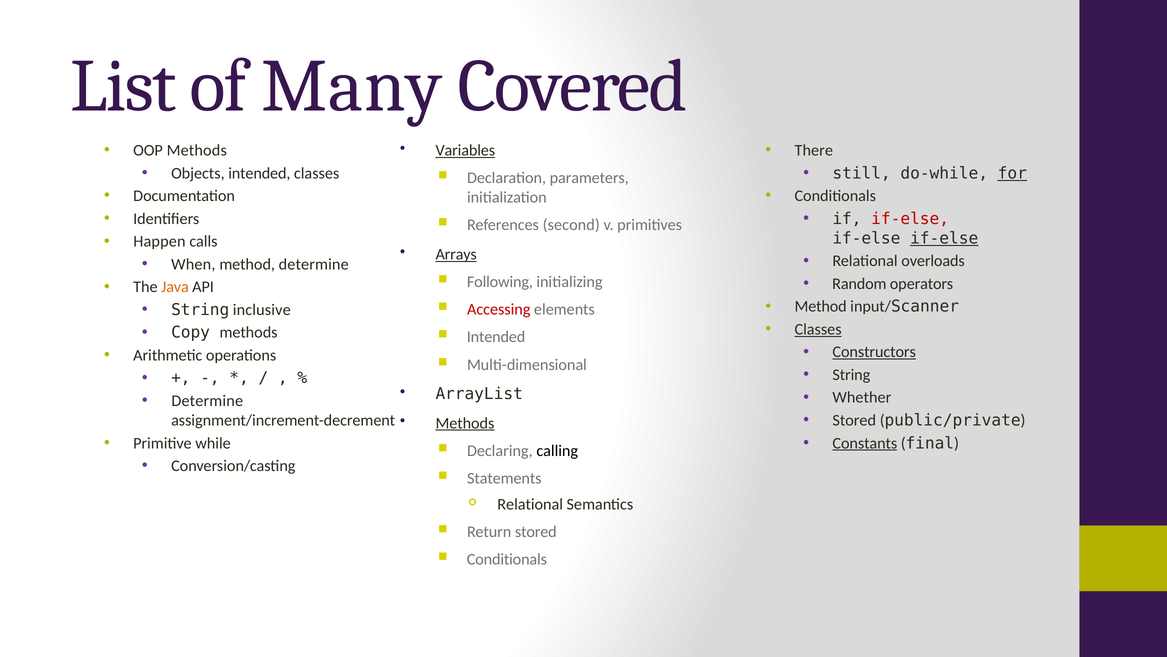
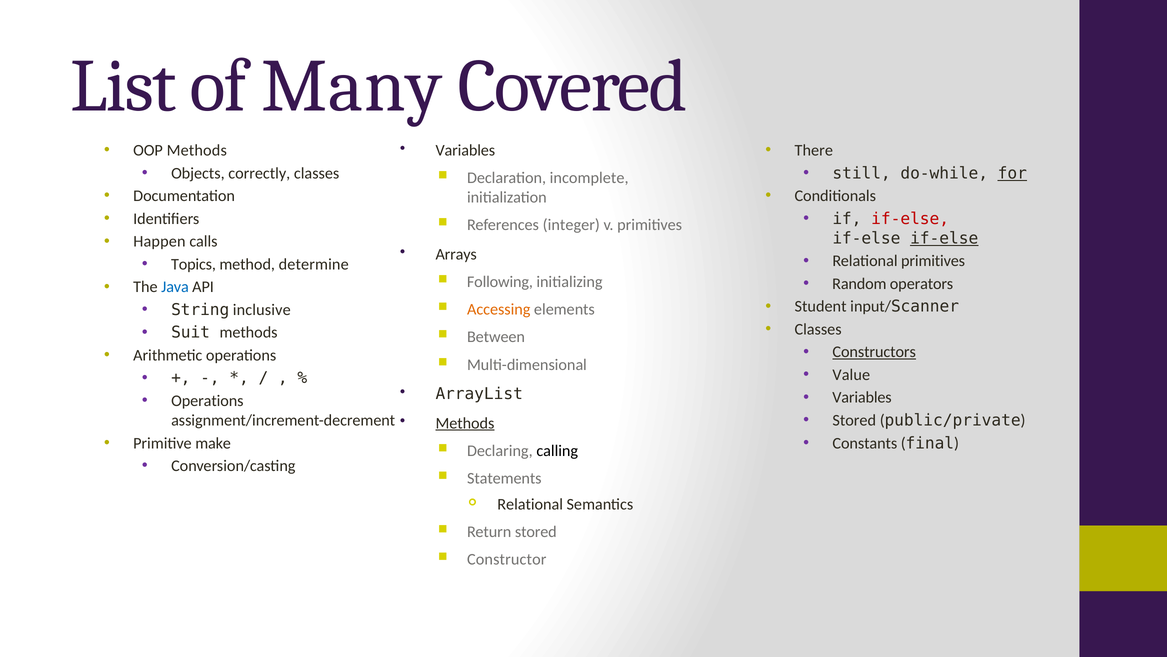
Variables at (465, 150) underline: present -> none
Objects intended: intended -> correctly
parameters: parameters -> incomplete
second: second -> integer
Arrays underline: present -> none
Relational overloads: overloads -> primitives
When: When -> Topics
Java colour: orange -> blue
Method at (821, 306): Method -> Student
Accessing colour: red -> orange
Classes at (818, 329) underline: present -> none
Copy: Copy -> Suit
Intended at (496, 337): Intended -> Between
String at (851, 375): String -> Value
Whether at (862, 397): Whether -> Variables
Determine at (207, 401): Determine -> Operations
while: while -> make
Constants underline: present -> none
Conditionals at (507, 559): Conditionals -> Constructor
